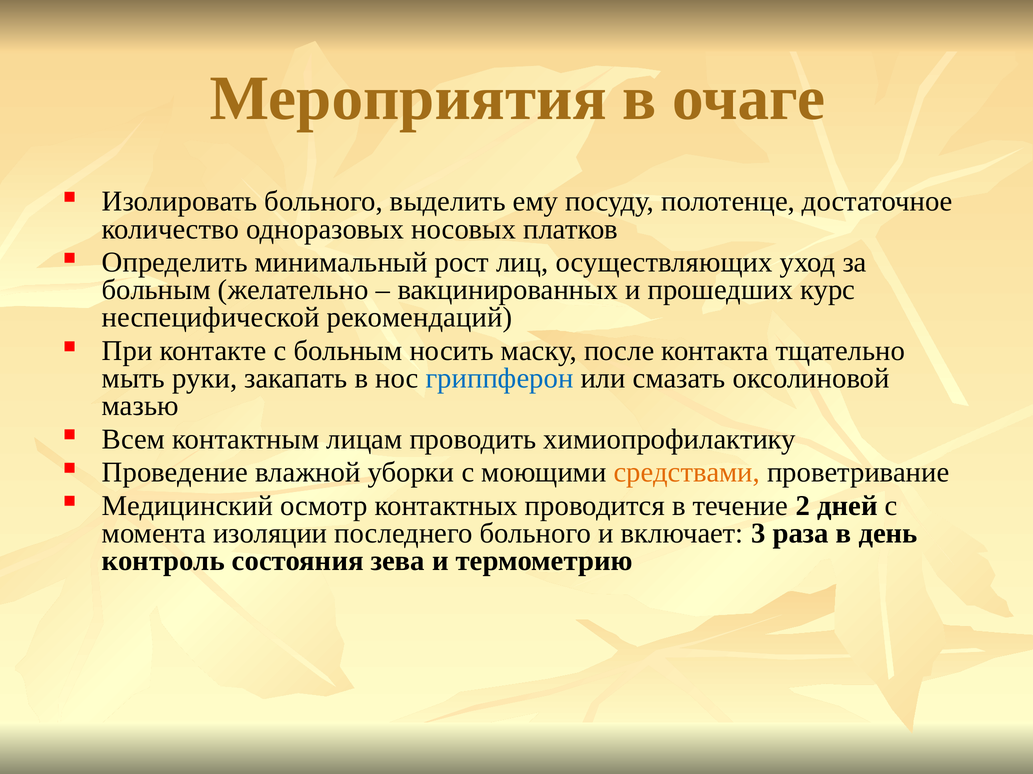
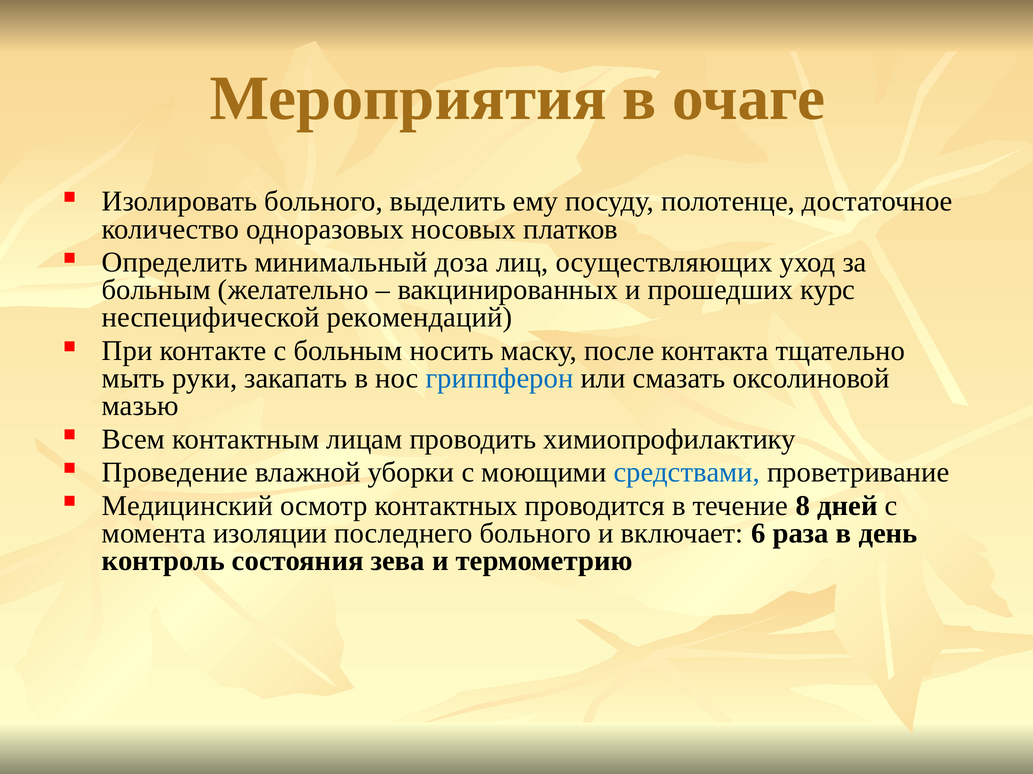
рост: рост -> доза
средствами colour: orange -> blue
2: 2 -> 8
3: 3 -> 6
